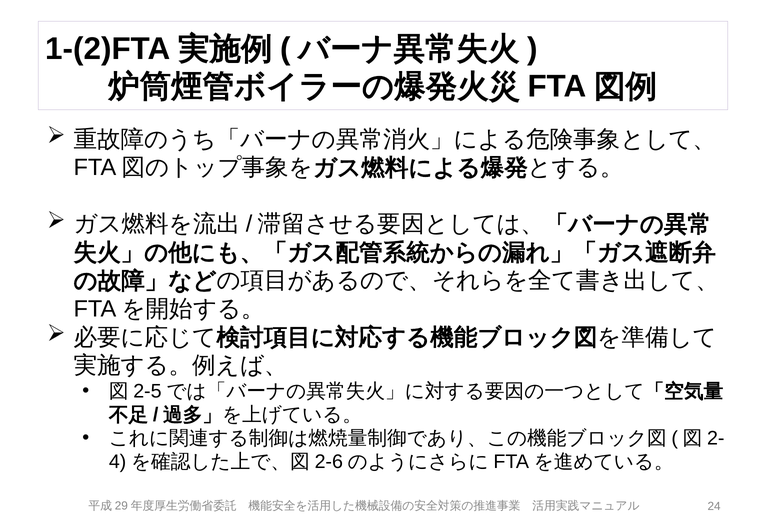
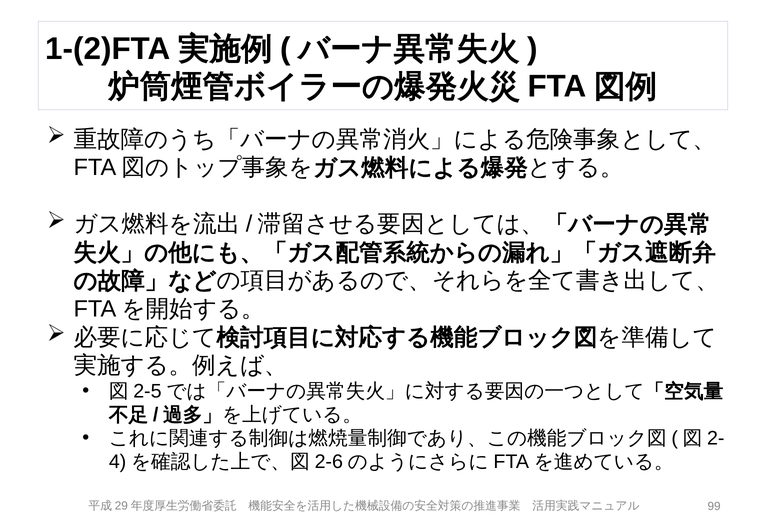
24: 24 -> 99
